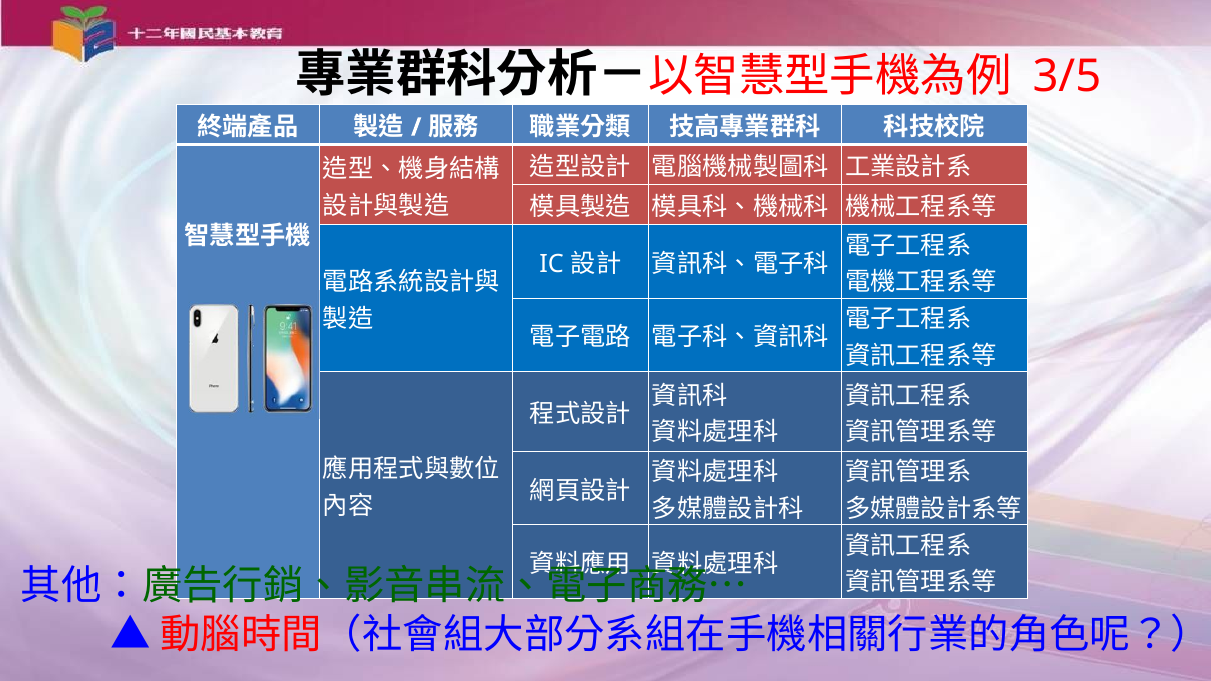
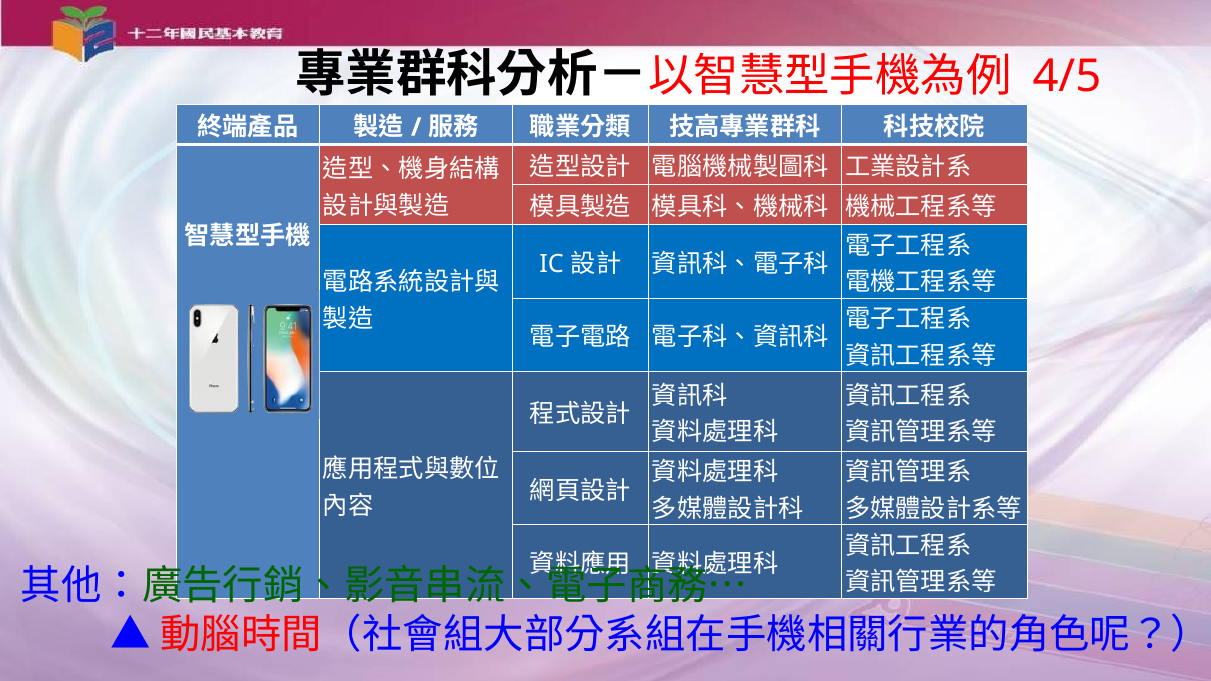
3/5: 3/5 -> 4/5
